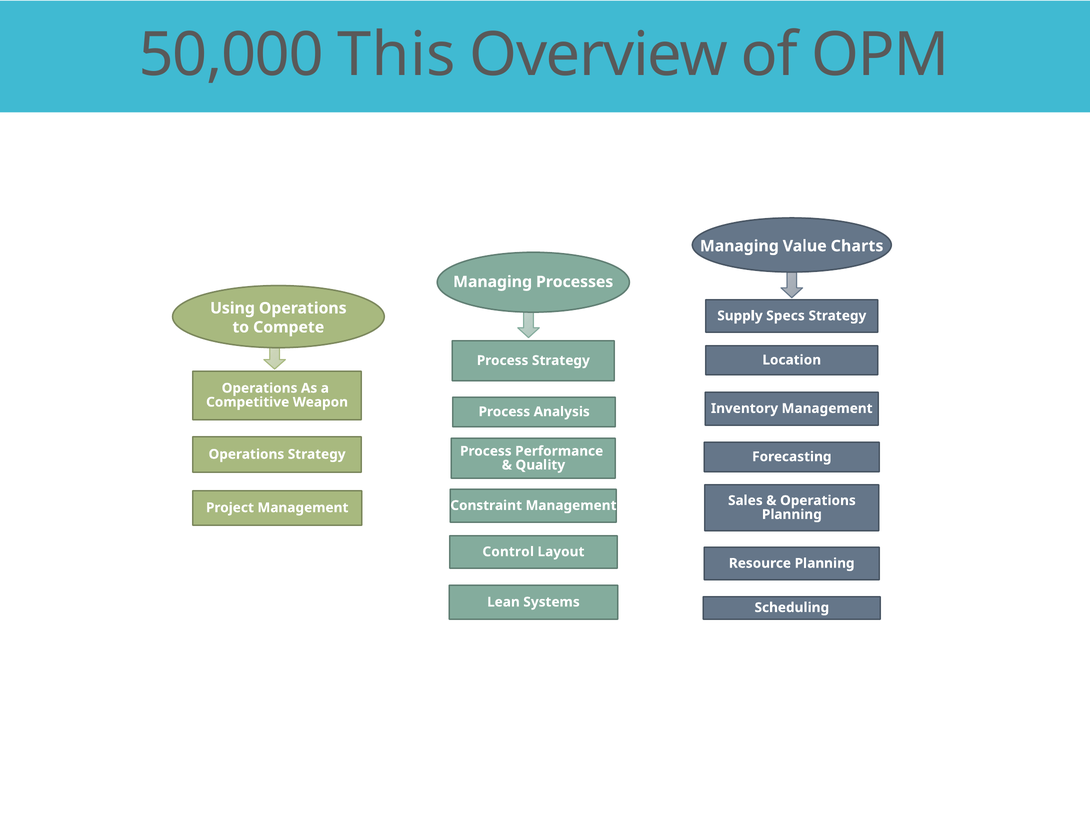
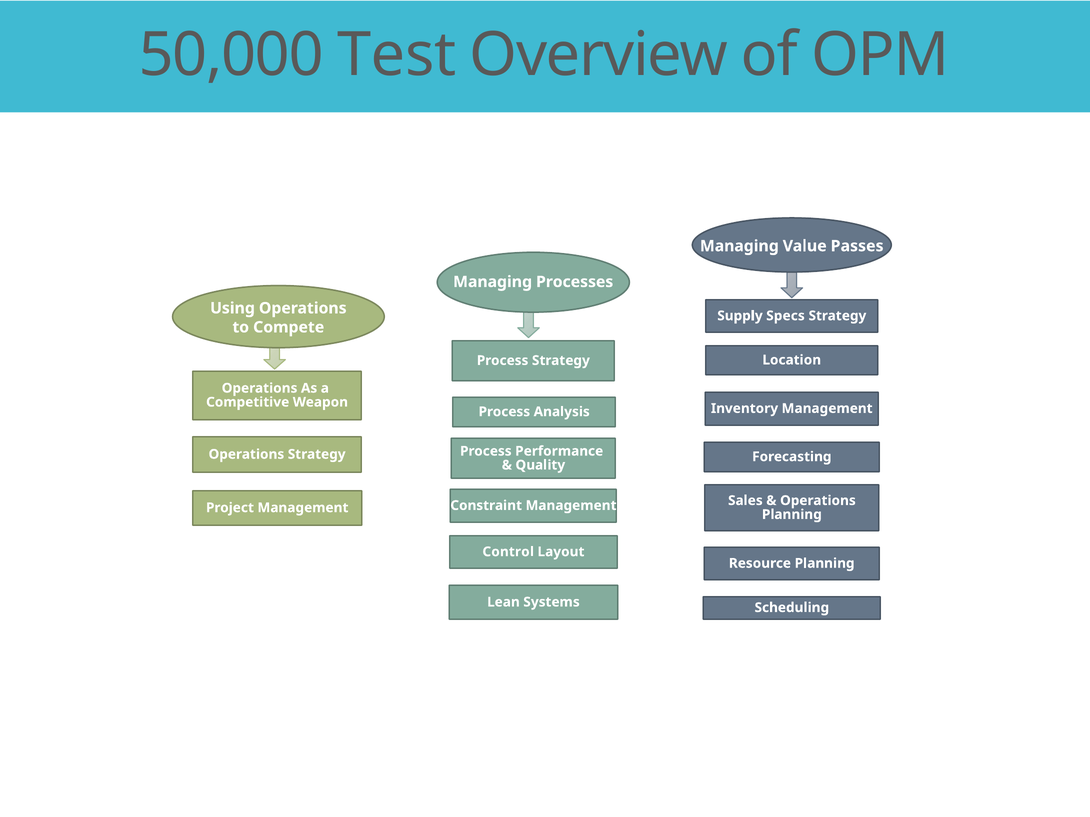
This: This -> Test
Charts: Charts -> Passes
